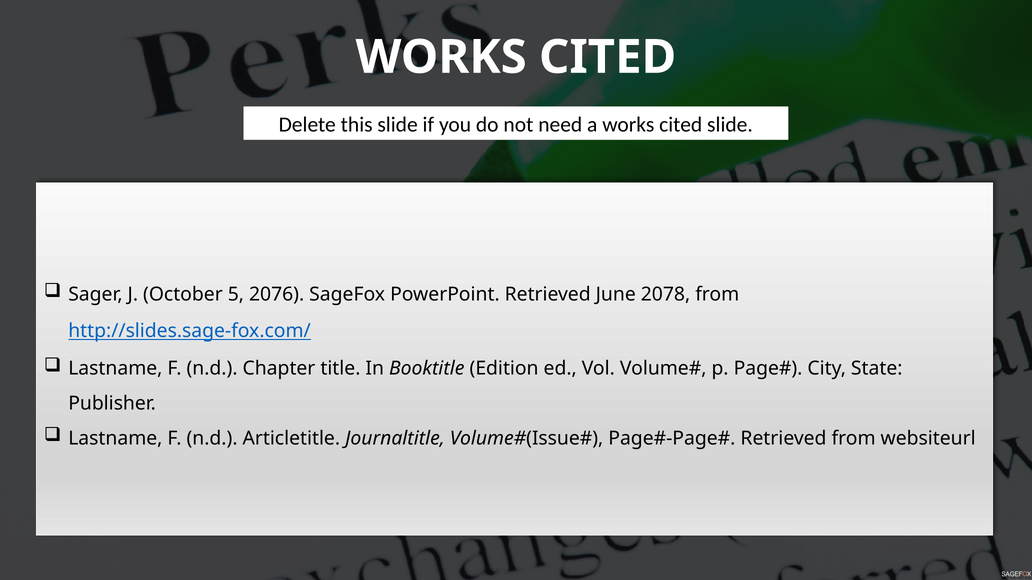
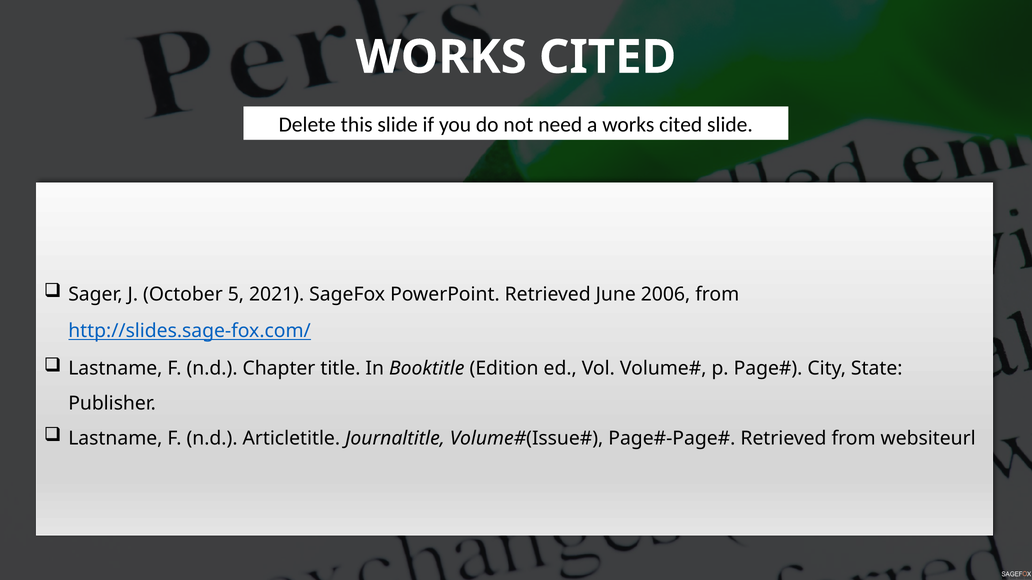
2076: 2076 -> 2021
2078: 2078 -> 2006
